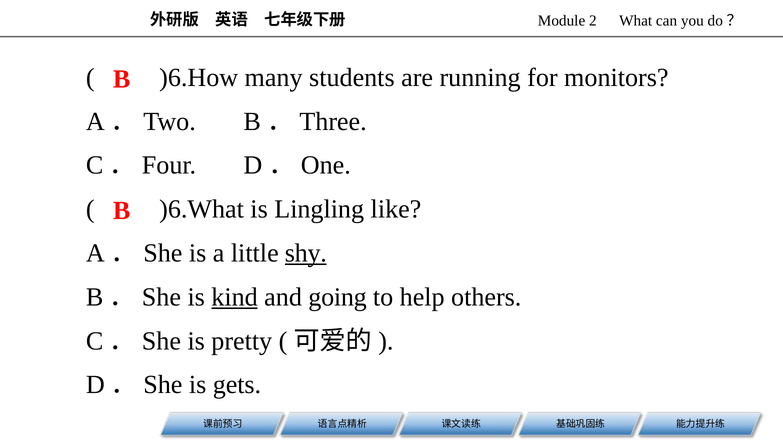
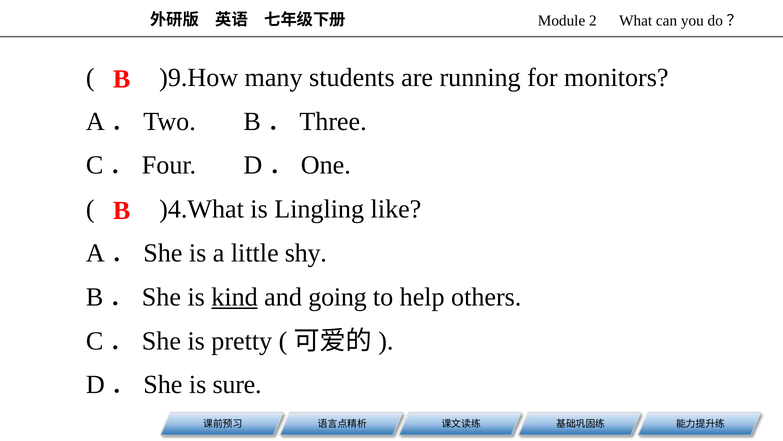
)6.How: )6.How -> )9.How
)6.What: )6.What -> )4.What
shy underline: present -> none
gets: gets -> sure
